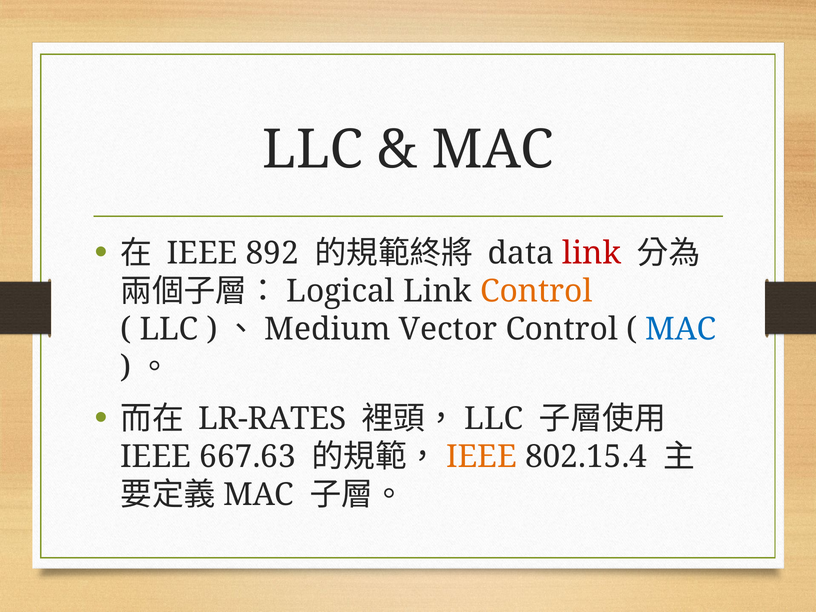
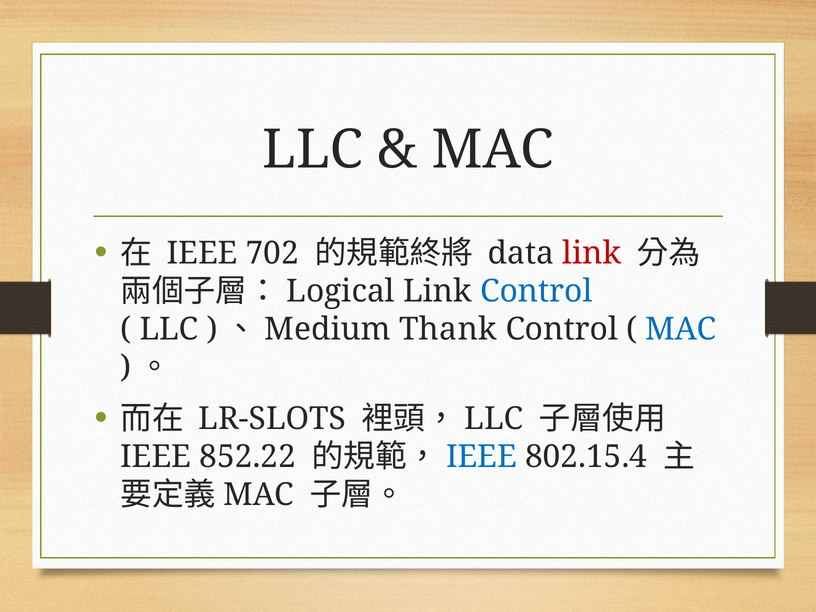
892: 892 -> 702
Control at (536, 291) colour: orange -> blue
Vector: Vector -> Thank
LR-RATES: LR-RATES -> LR-SLOTS
667.63: 667.63 -> 852.22
IEEE at (481, 457) colour: orange -> blue
